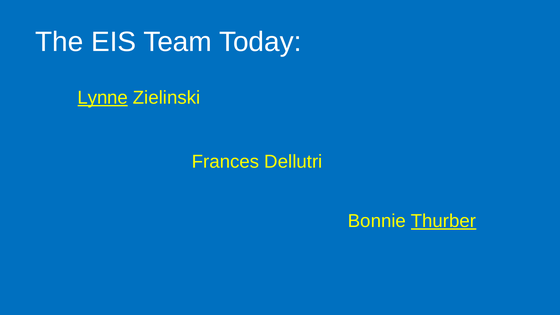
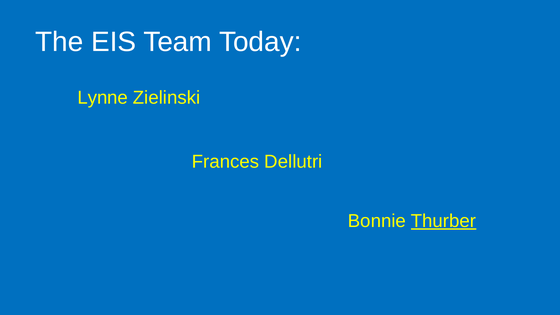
Lynne underline: present -> none
